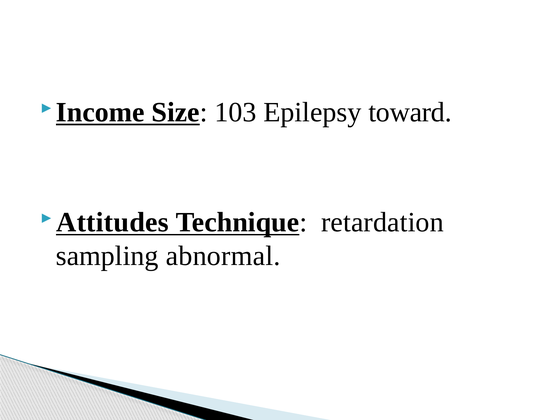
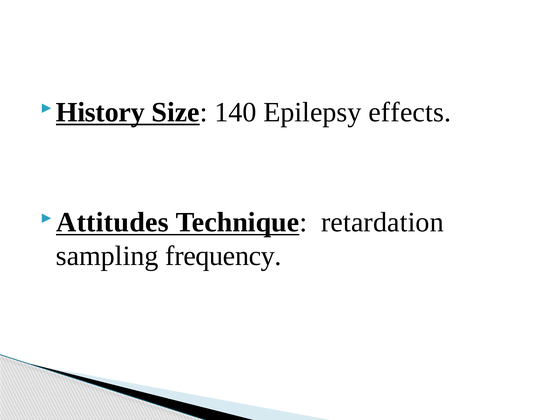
Income: Income -> History
103: 103 -> 140
toward: toward -> effects
abnormal: abnormal -> frequency
